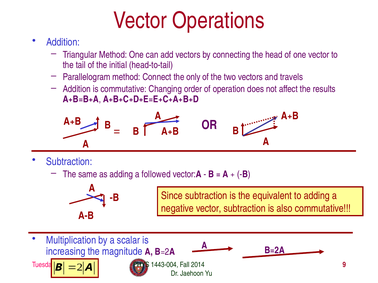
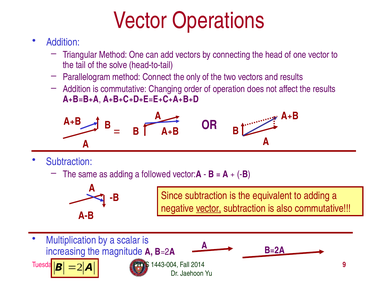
initial: initial -> solve
and travels: travels -> results
vector at (209, 209) underline: none -> present
